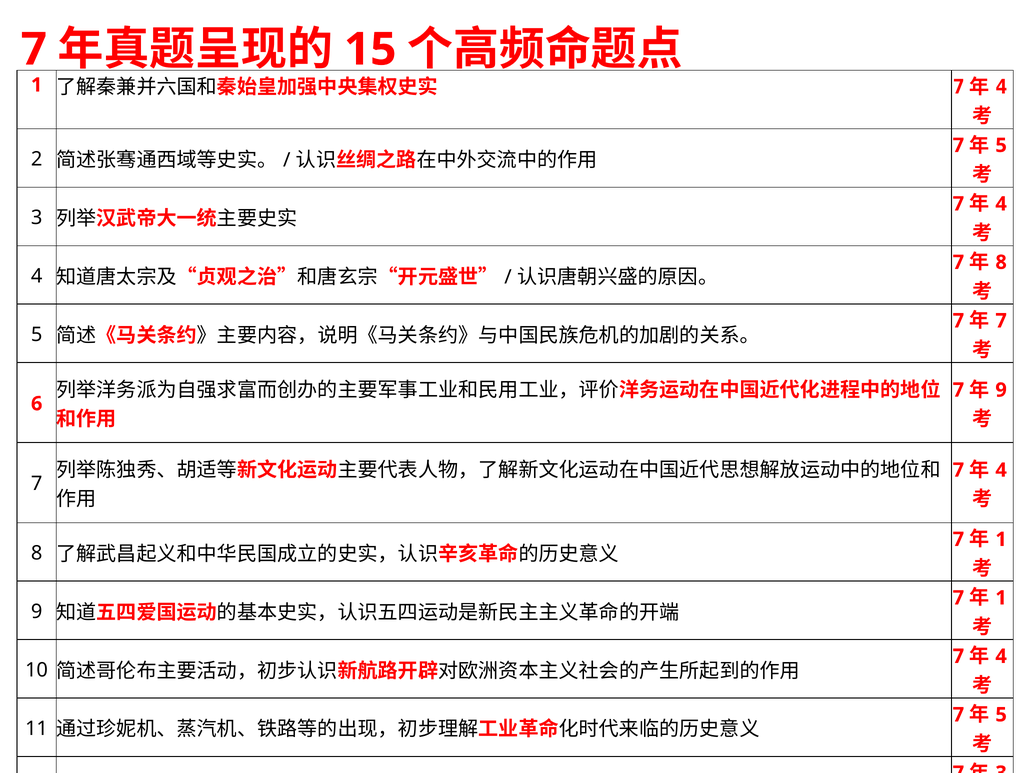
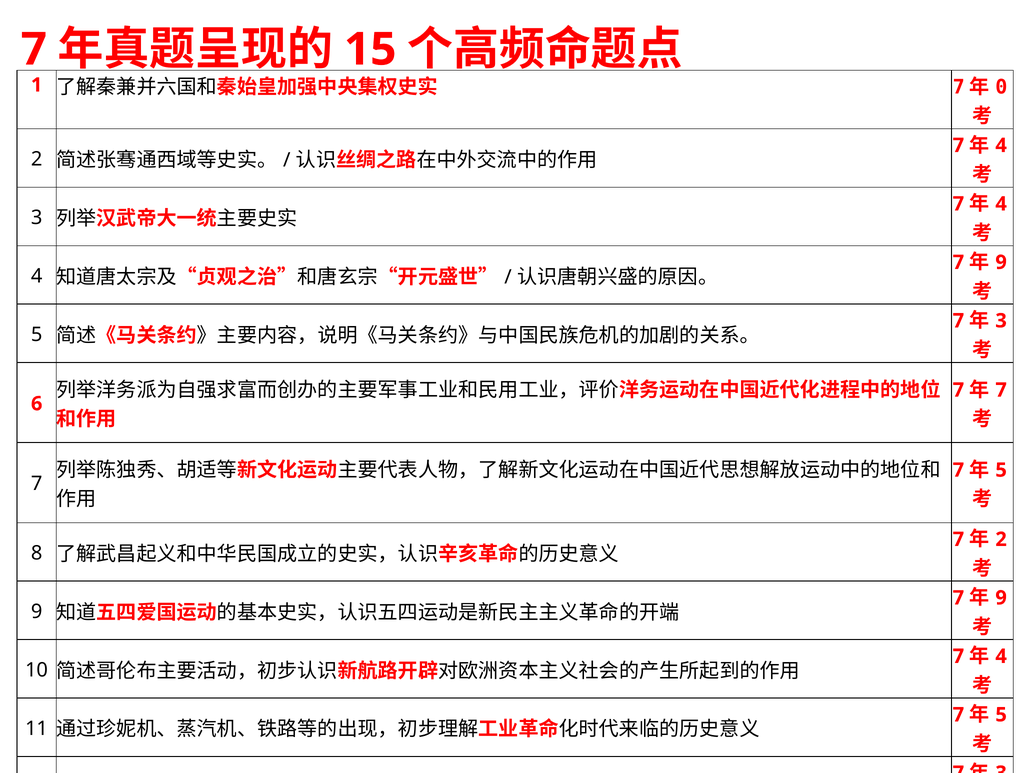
4 at (1001, 87): 4 -> 0
5 at (1001, 145): 5 -> 4
8 at (1001, 262): 8 -> 9
7 at (1001, 321): 7 -> 3
9 at (1001, 390): 9 -> 7
4 at (1001, 470): 4 -> 5
1 at (1001, 540): 1 -> 2
1 at (1001, 598): 1 -> 9
